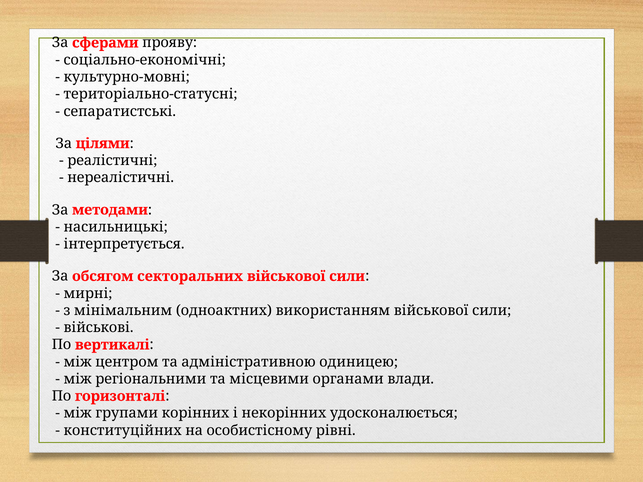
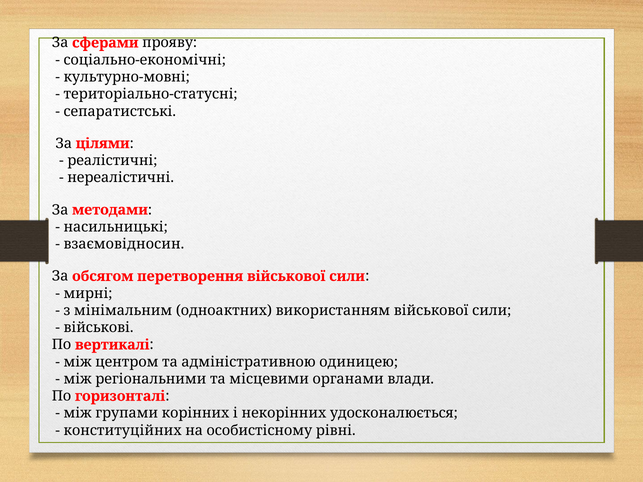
інтерпретується: інтерпретується -> взаємовідносин
секторальних: секторальних -> перетворення
